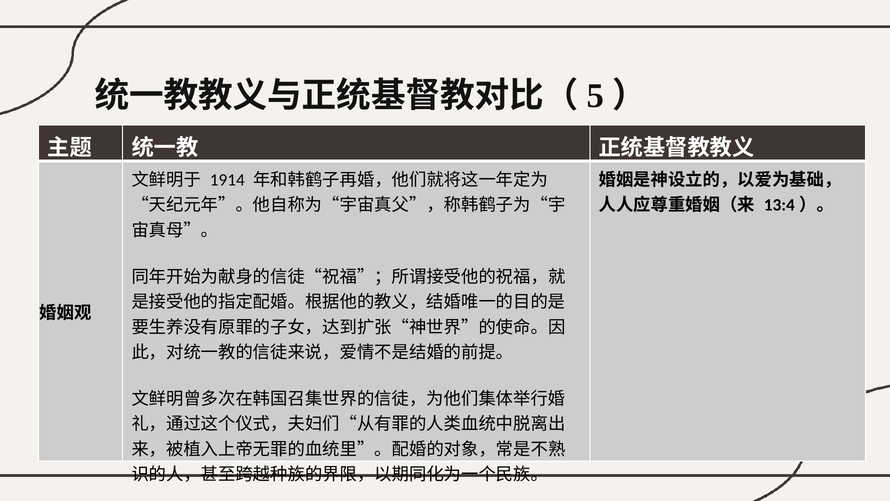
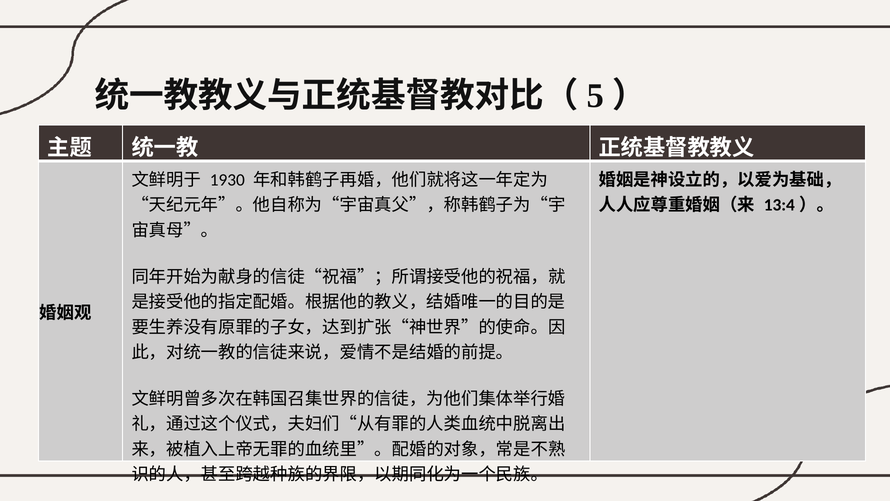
1914: 1914 -> 1930
